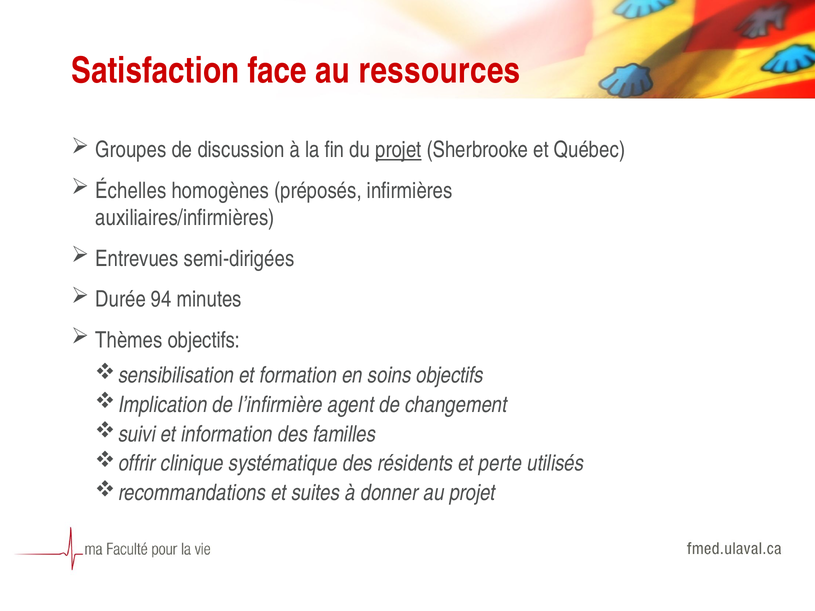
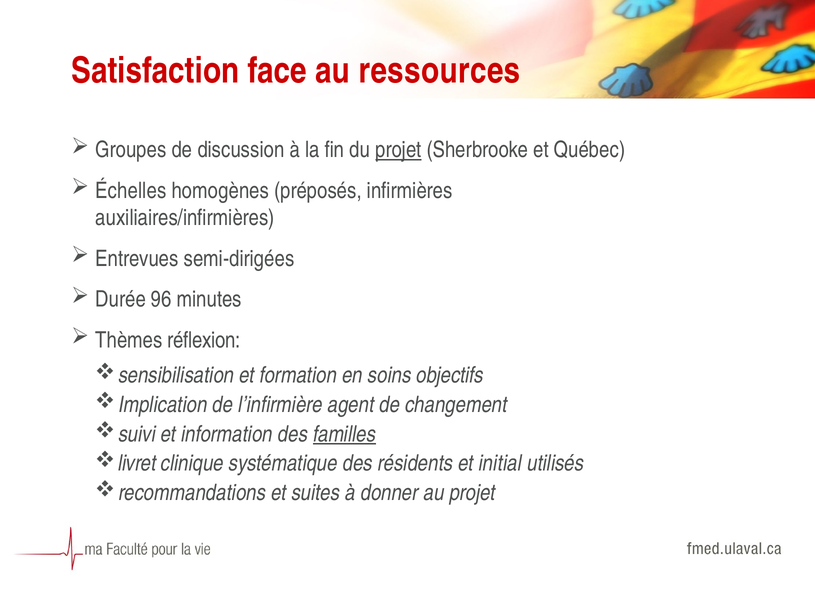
94: 94 -> 96
Thèmes objectifs: objectifs -> réflexion
familles underline: none -> present
offrir: offrir -> livret
perte: perte -> initial
